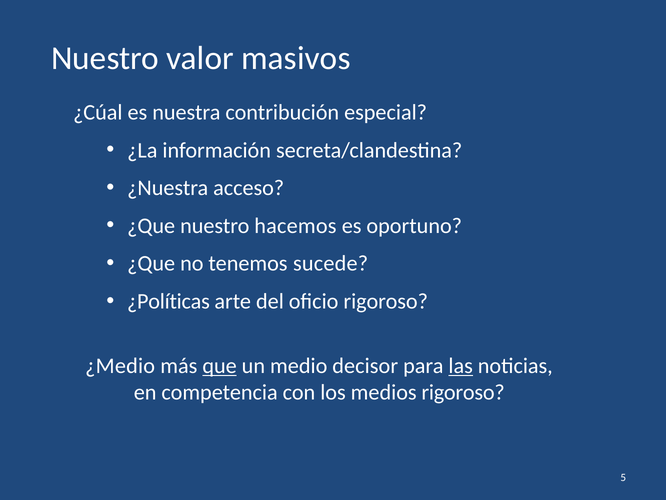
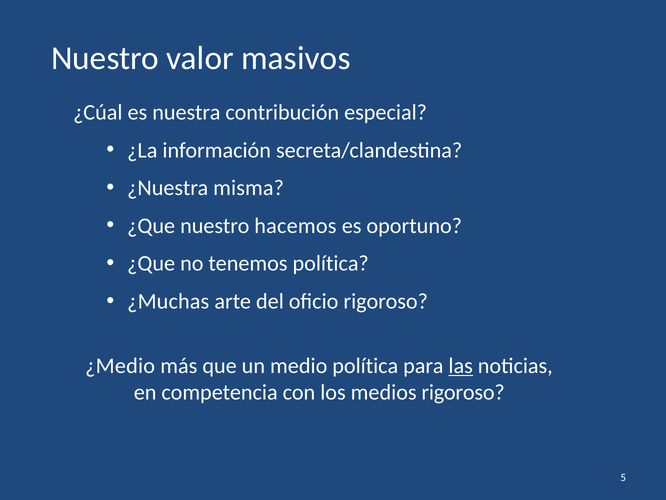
acceso: acceso -> misma
tenemos sucede: sucede -> política
¿Políticas: ¿Políticas -> ¿Muchas
que underline: present -> none
medio decisor: decisor -> política
